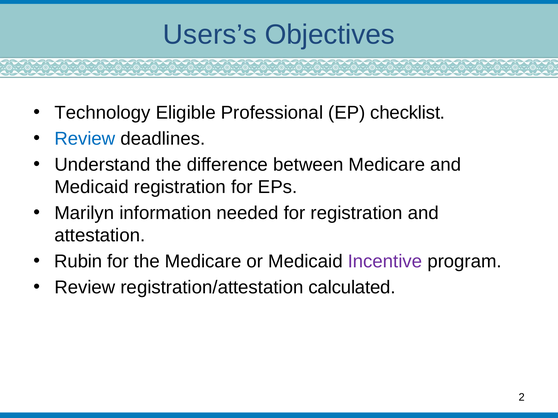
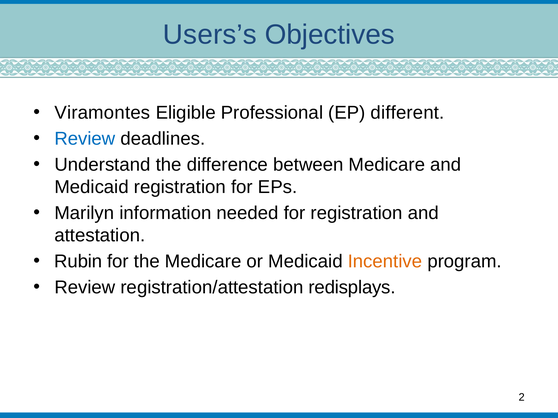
Technology: Technology -> Viramontes
checklist: checklist -> different
Incentive colour: purple -> orange
calculated: calculated -> redisplays
